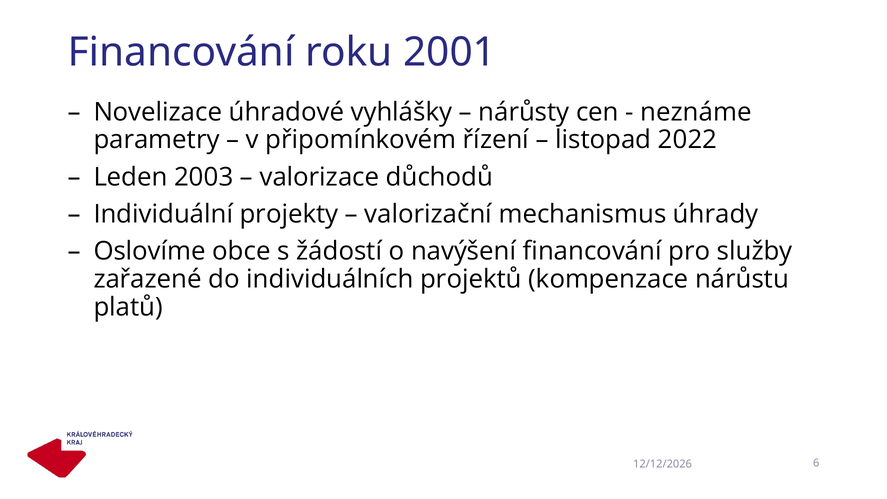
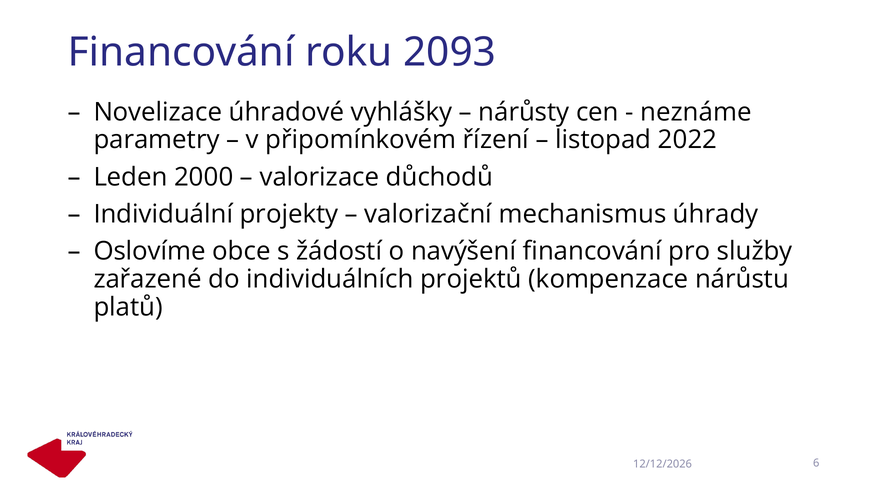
2001: 2001 -> 2093
2003: 2003 -> 2000
